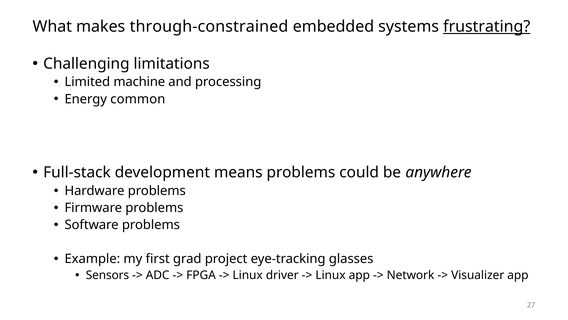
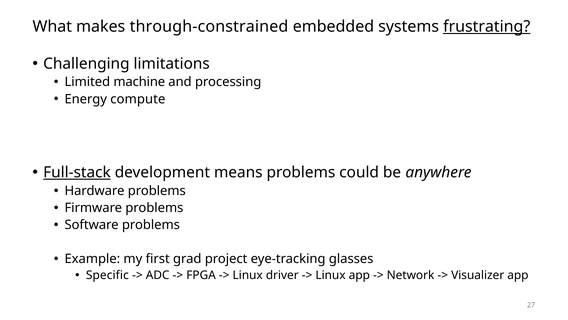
common: common -> compute
Full-stack underline: none -> present
Sensors: Sensors -> Specific
